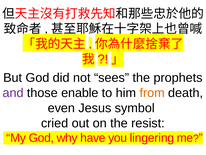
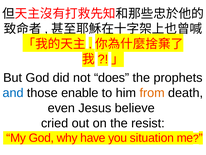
sees: sees -> does
and colour: purple -> blue
symbol: symbol -> believe
lingering: lingering -> situation
